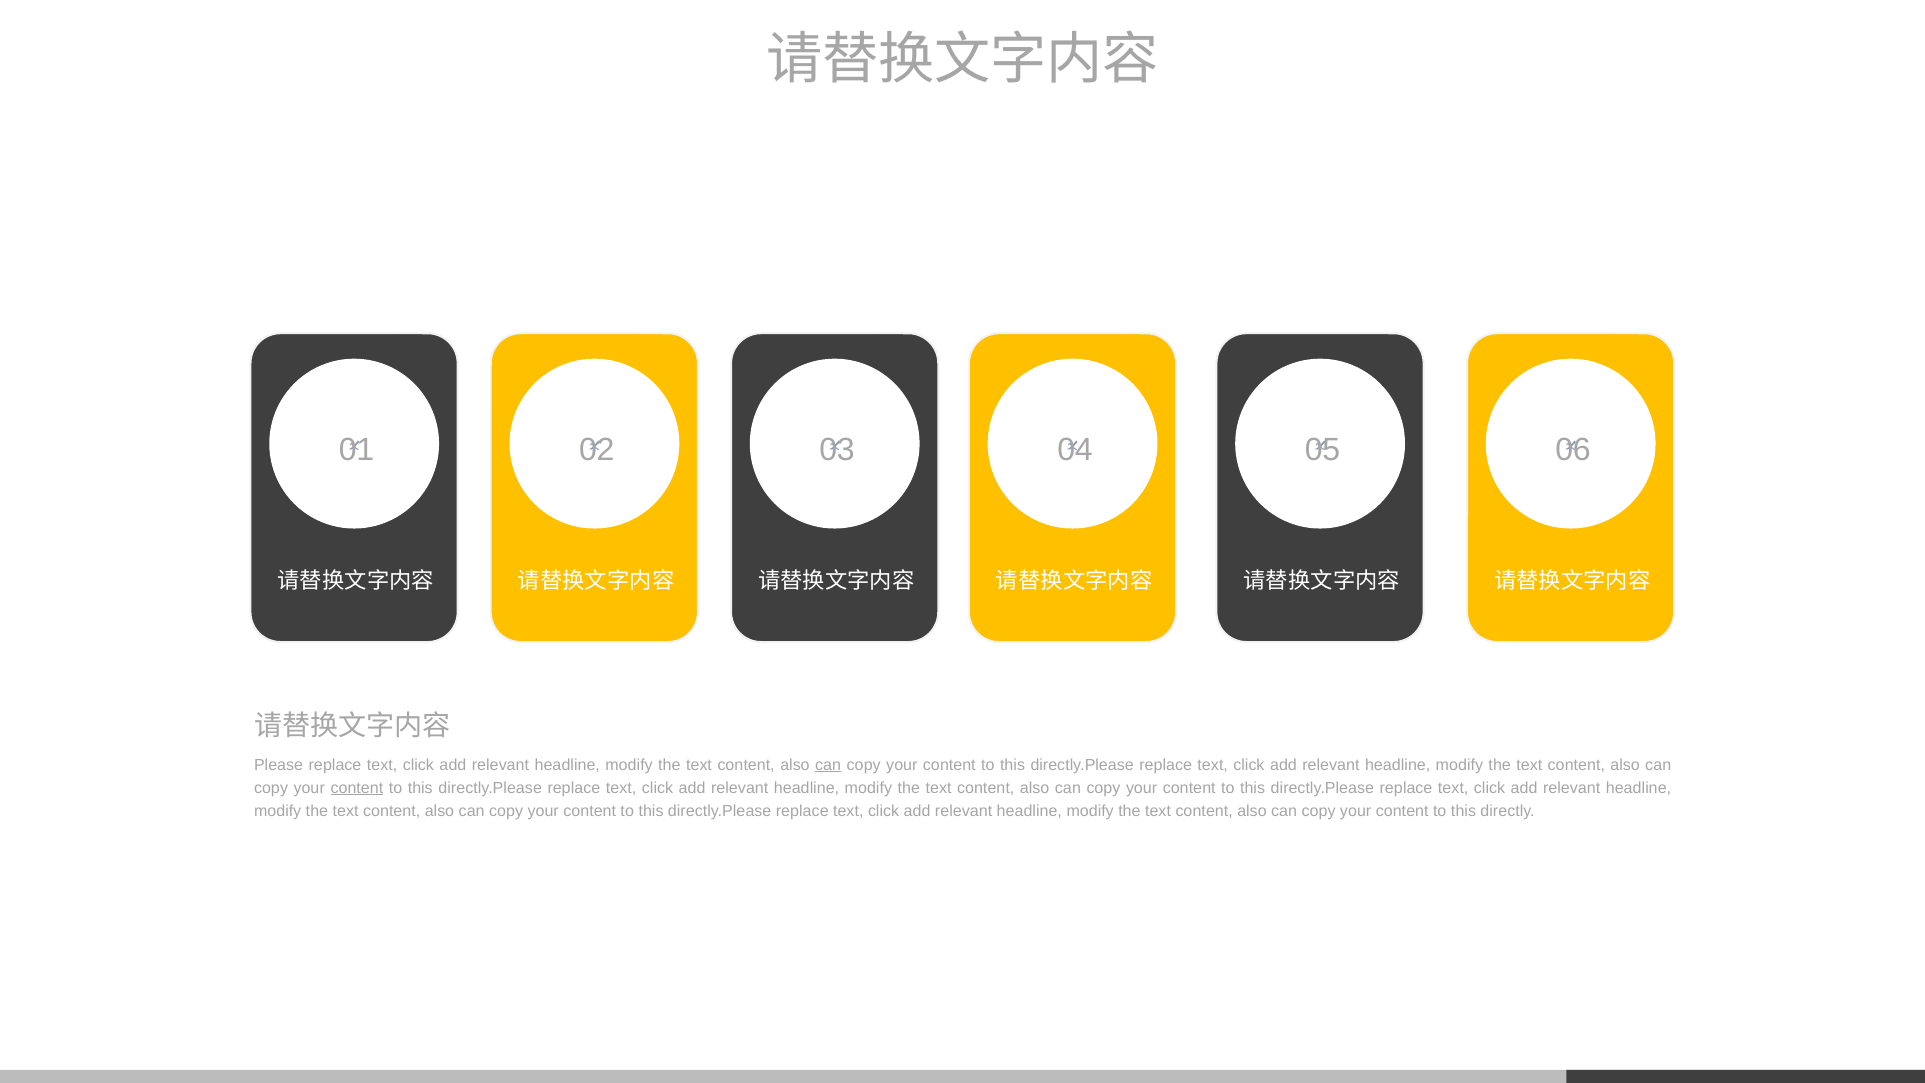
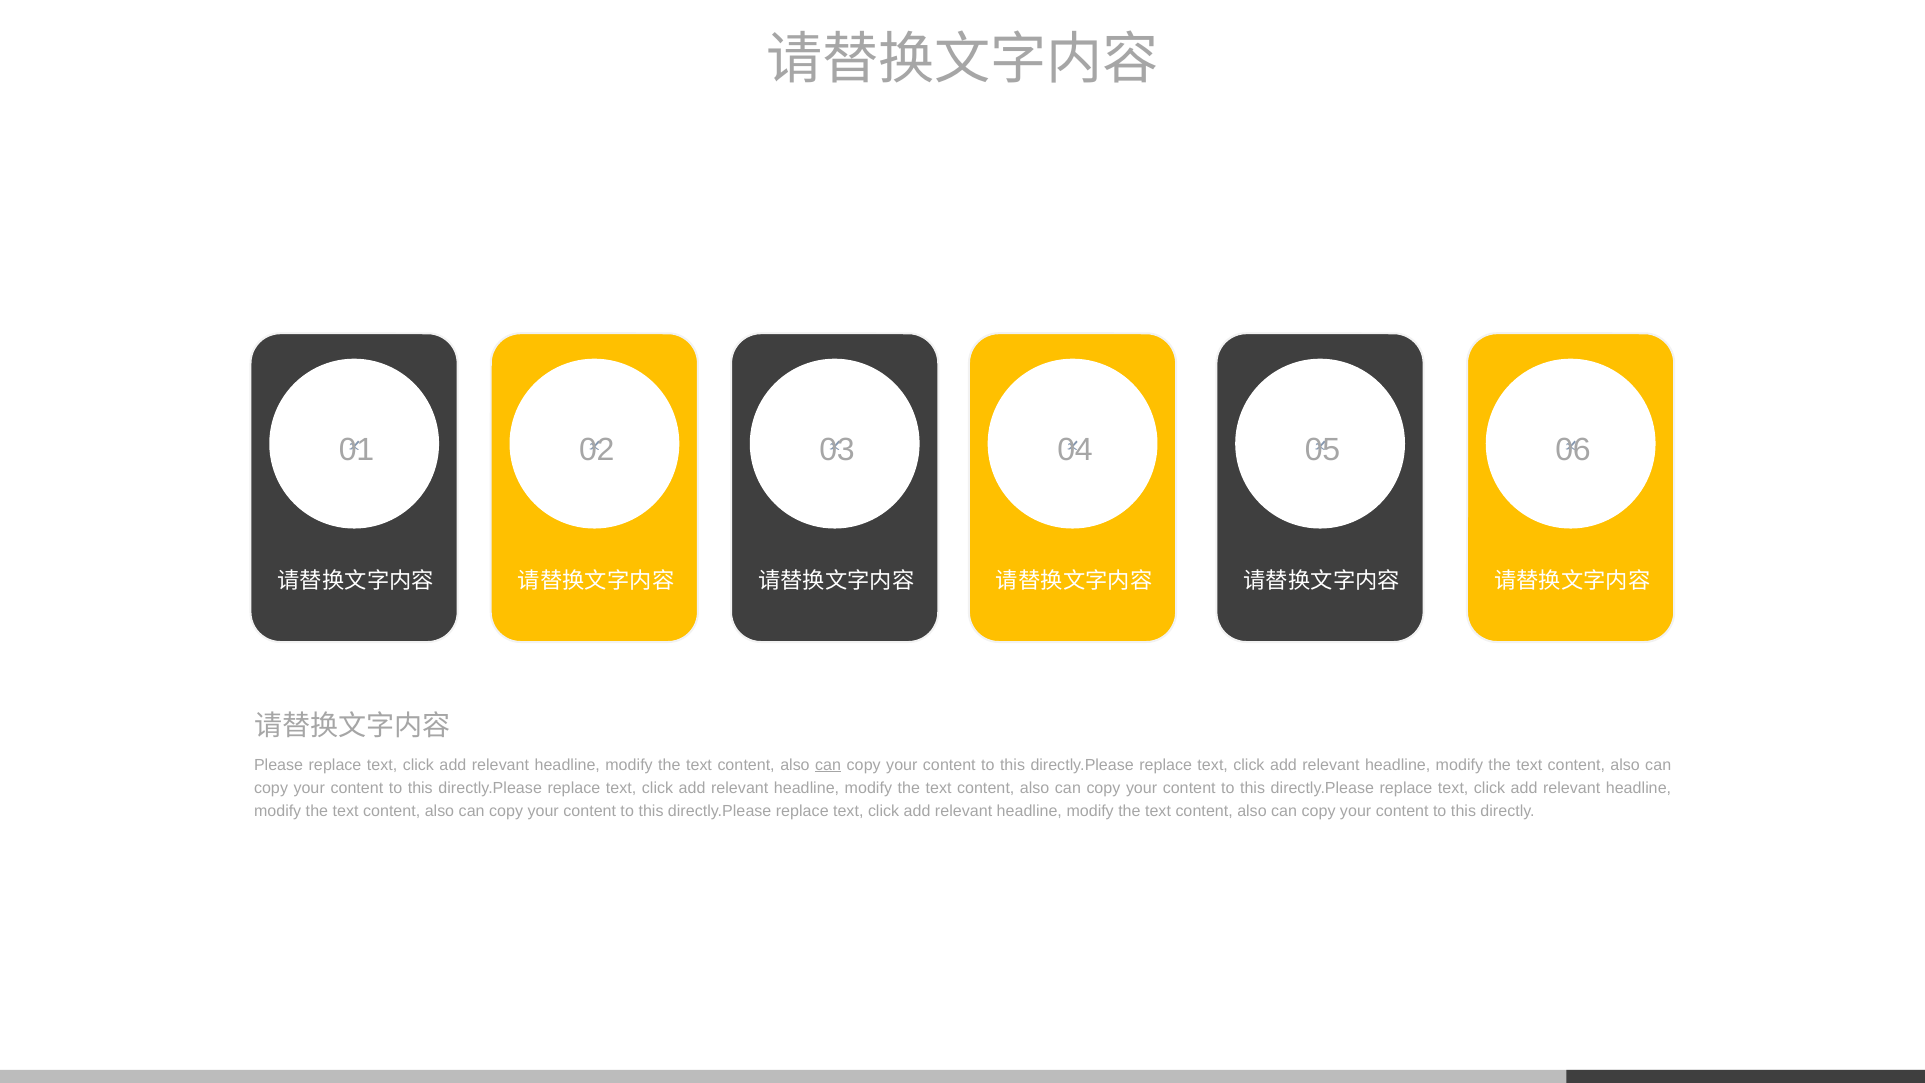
content at (357, 788) underline: present -> none
